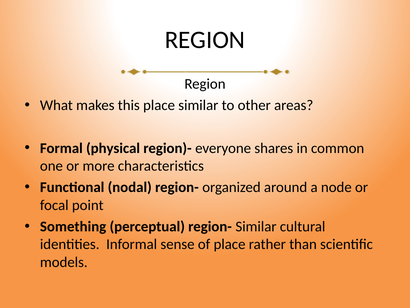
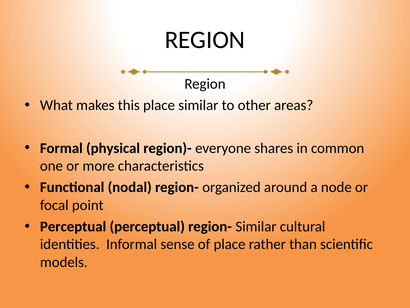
Something at (73, 226): Something -> Perceptual
